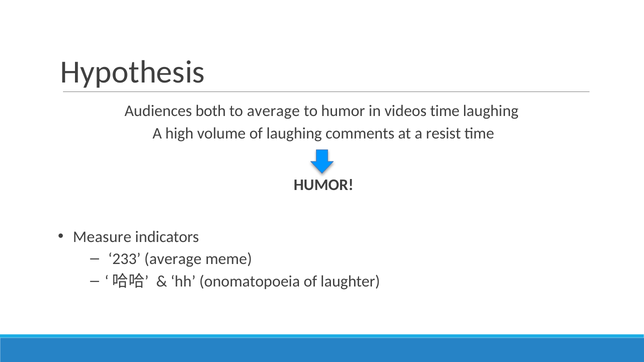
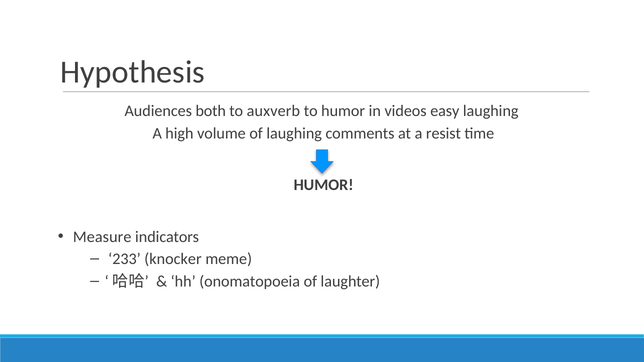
to average: average -> auxverb
videos time: time -> easy
233 average: average -> knocker
